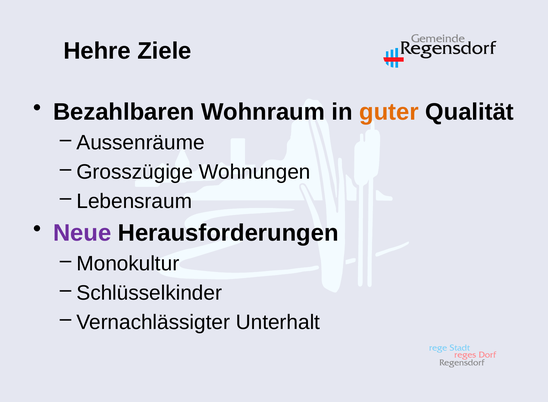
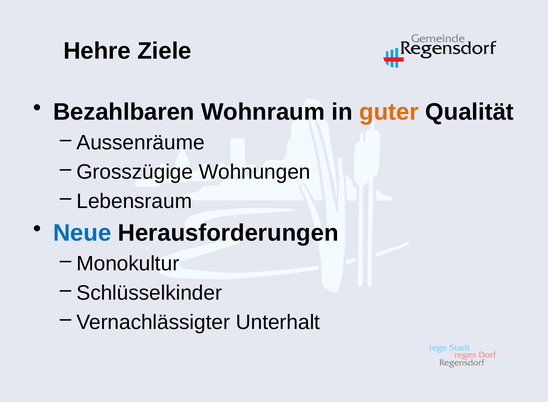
Neue colour: purple -> blue
